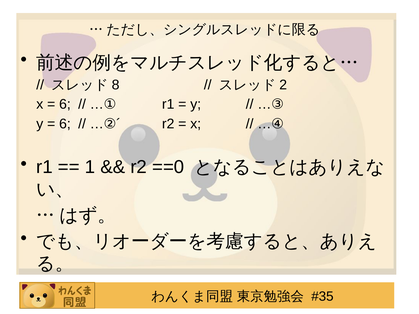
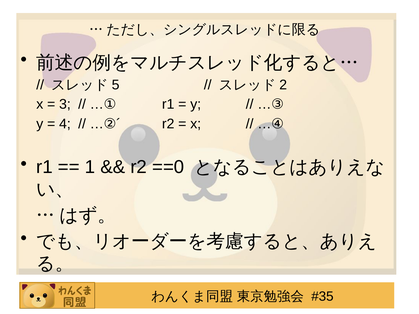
8: 8 -> 5
6 at (65, 104): 6 -> 3
6 at (65, 124): 6 -> 4
